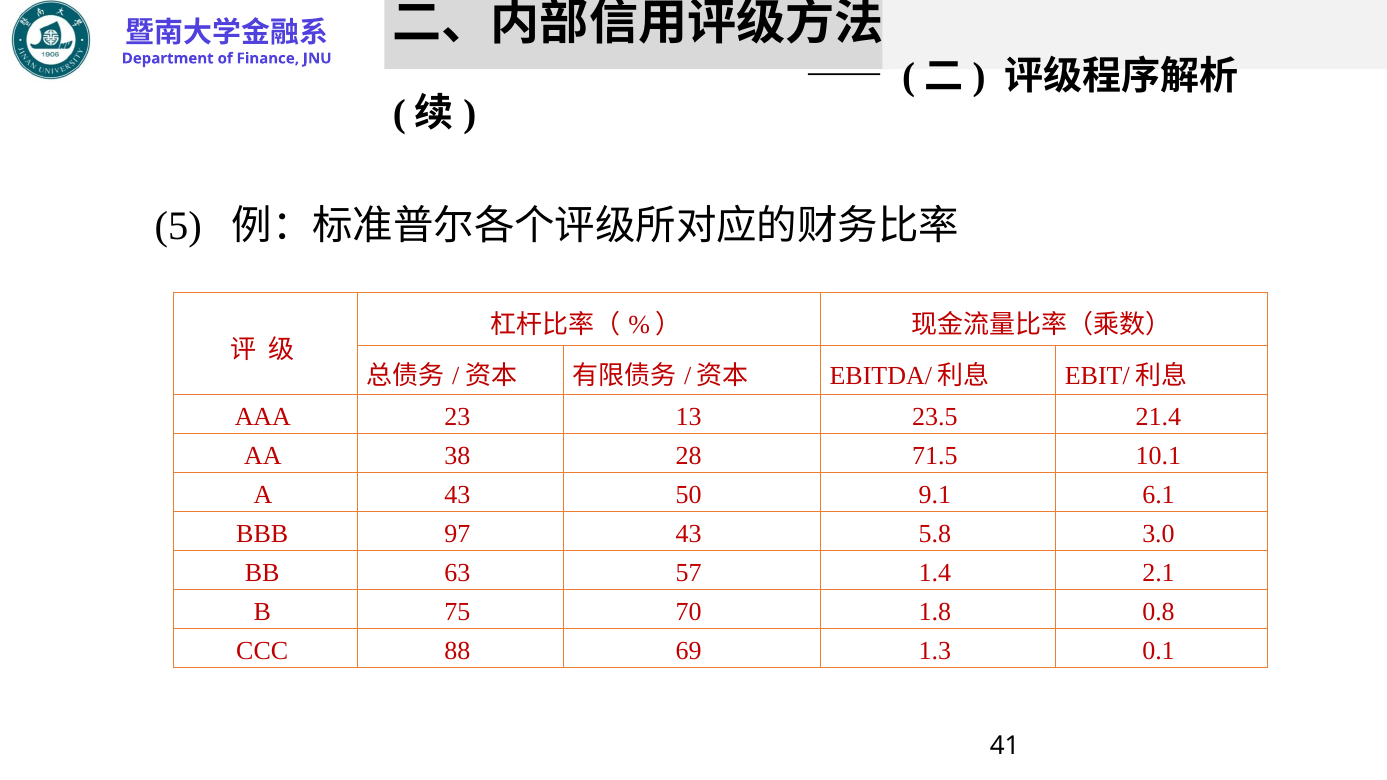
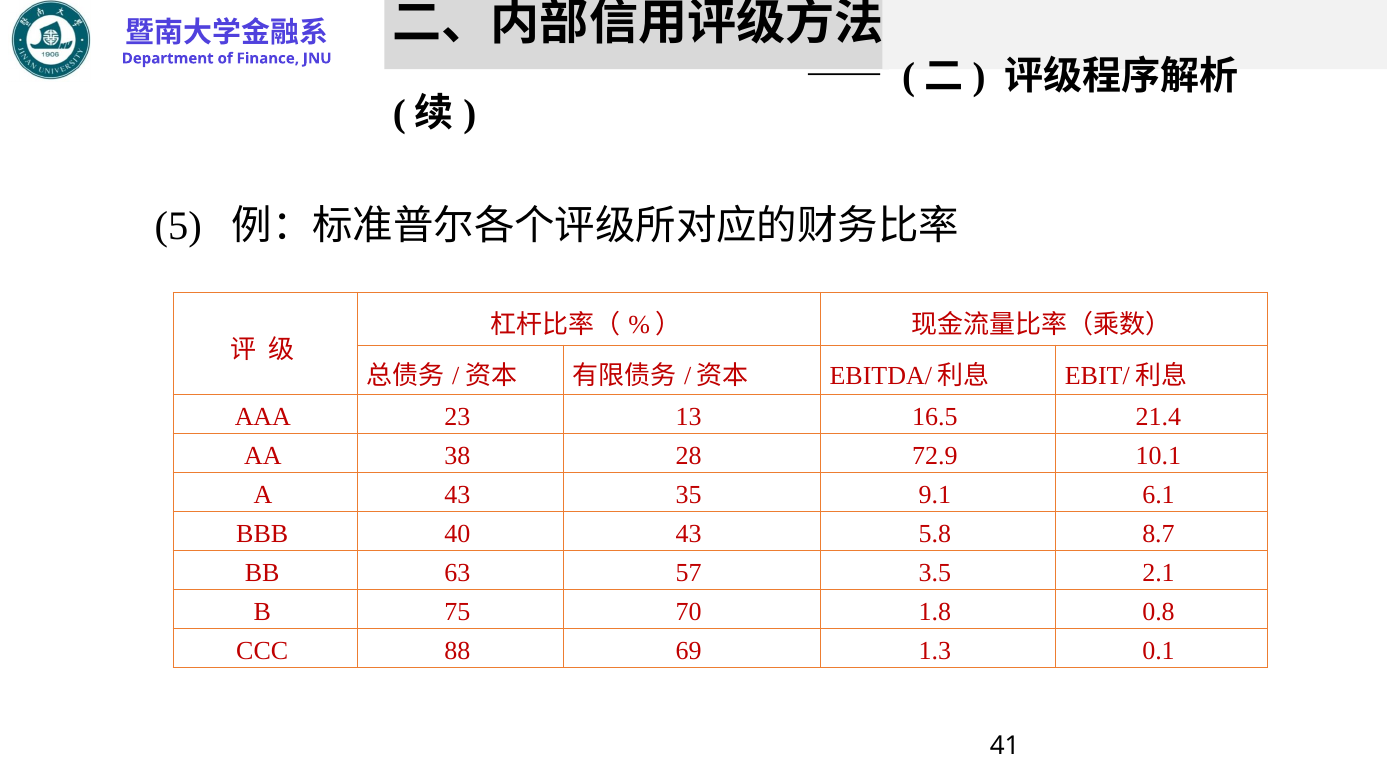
23.5: 23.5 -> 16.5
71.5: 71.5 -> 72.9
50: 50 -> 35
97: 97 -> 40
3.0: 3.0 -> 8.7
1.4: 1.4 -> 3.5
